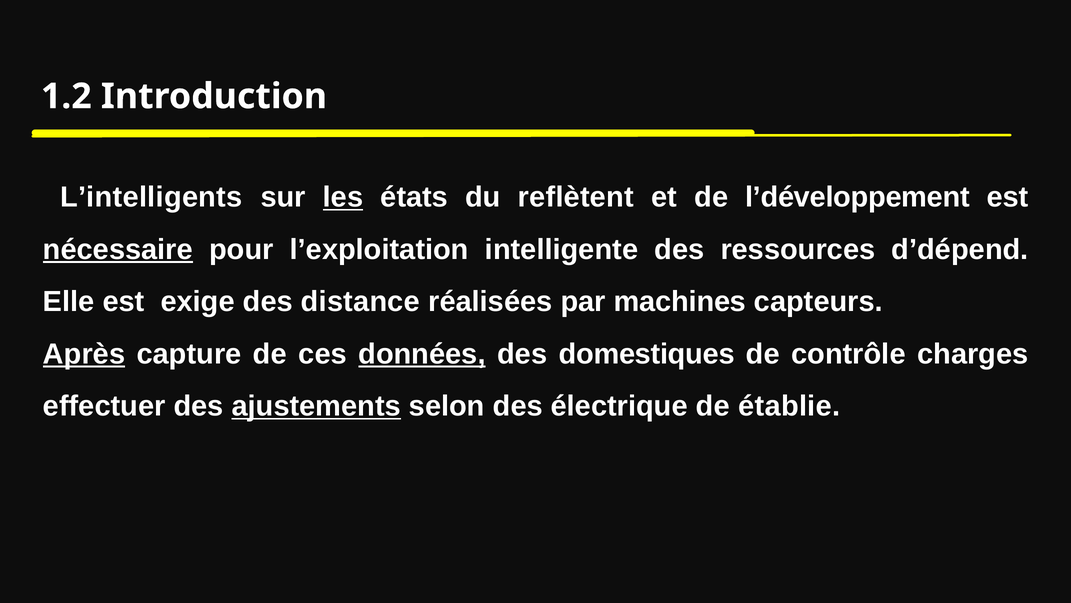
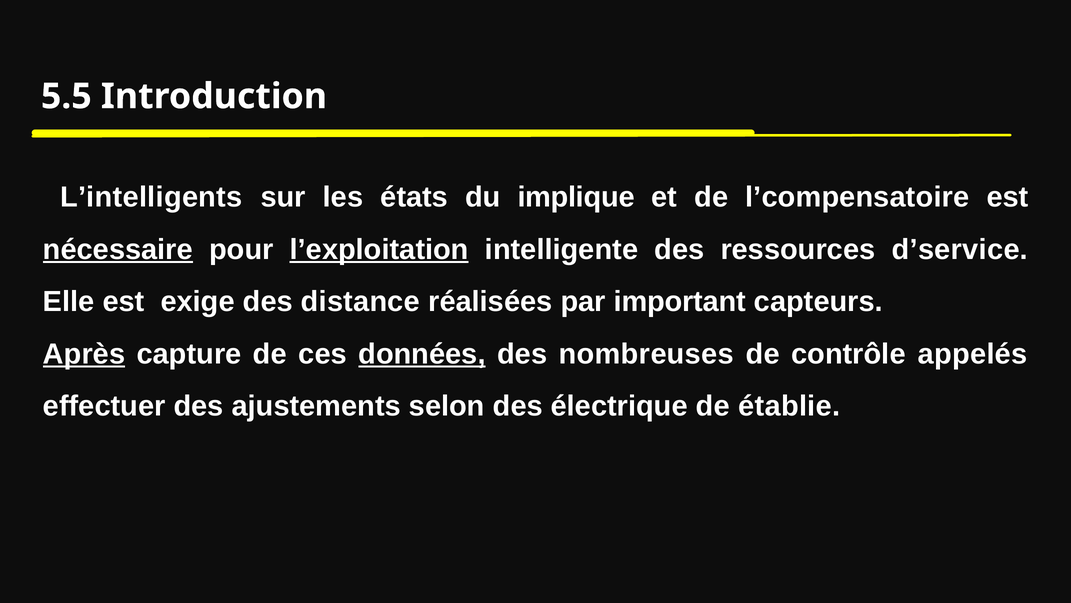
1.2: 1.2 -> 5.5
les underline: present -> none
reflètent: reflètent -> implique
l’développement: l’développement -> l’compensatoire
l’exploitation underline: none -> present
d’dépend: d’dépend -> d’service
machines: machines -> important
domestiques: domestiques -> nombreuses
charges: charges -> appelés
ajustements underline: present -> none
